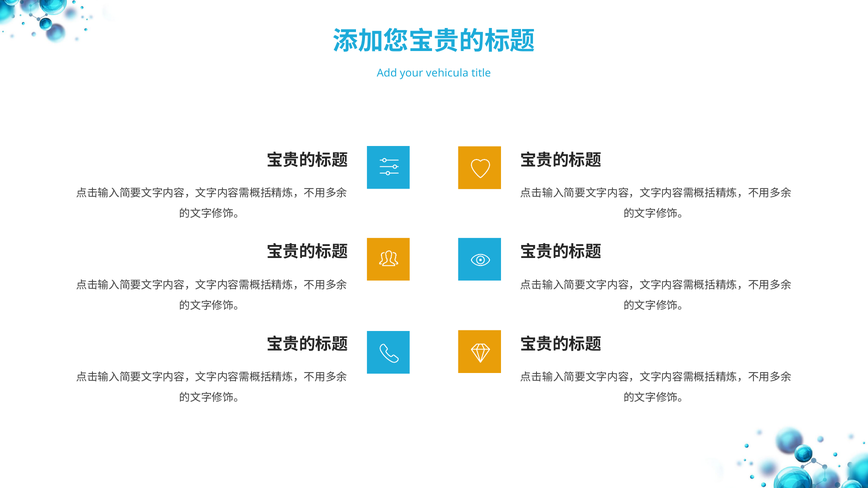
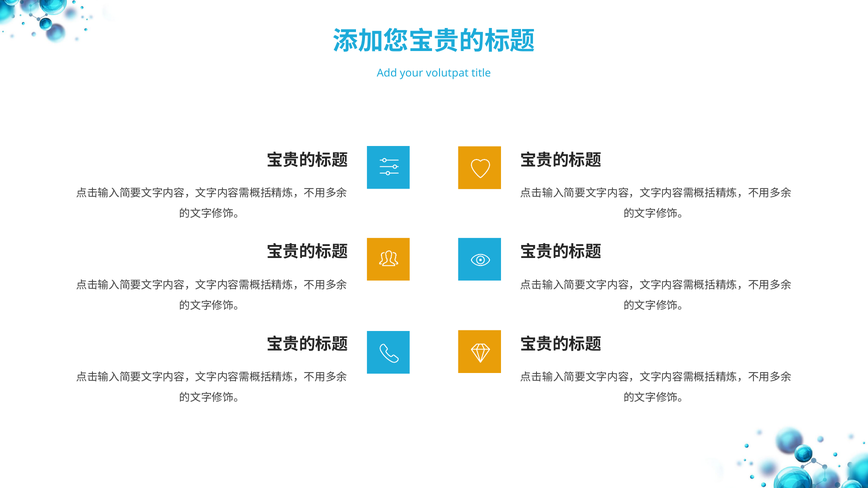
vehicula: vehicula -> volutpat
